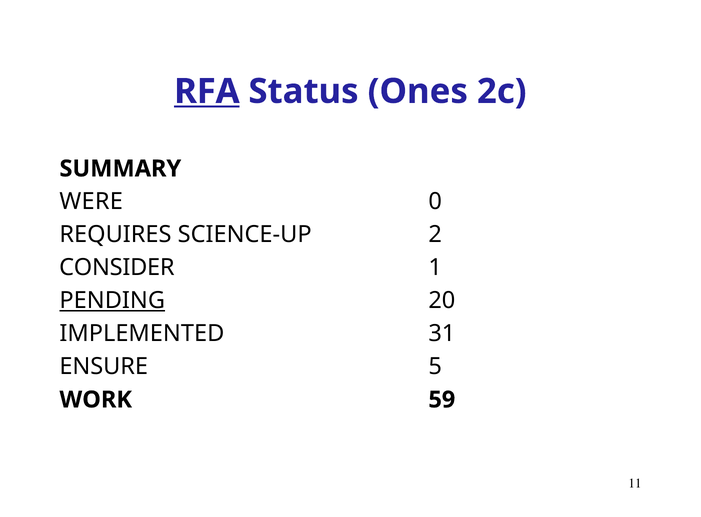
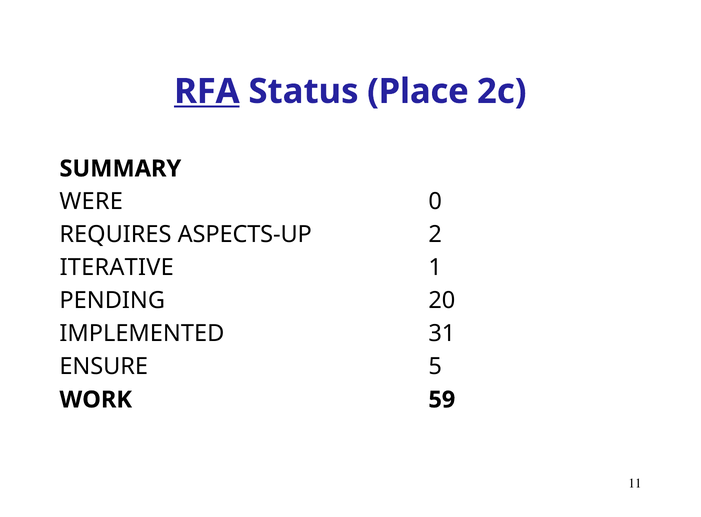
Ones: Ones -> Place
SCIENCE-UP: SCIENCE-UP -> ASPECTS-UP
CONSIDER: CONSIDER -> ITERATIVE
PENDING underline: present -> none
